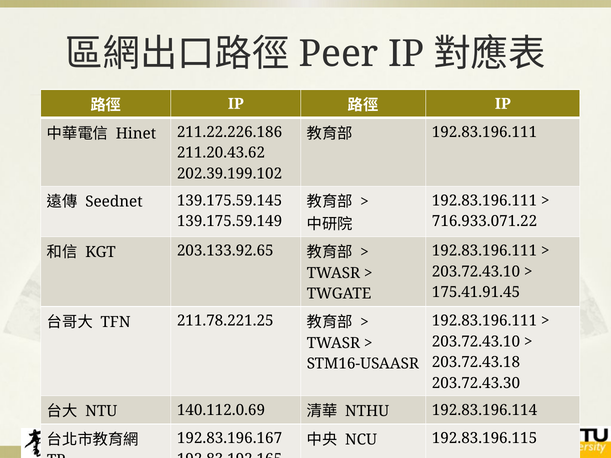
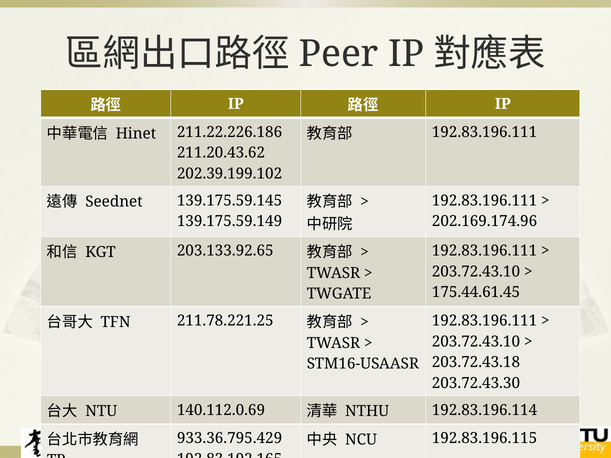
716.933.071.22: 716.933.071.22 -> 202.169.174.96
175.41.91.45: 175.41.91.45 -> 175.44.61.45
192.83.196.167: 192.83.196.167 -> 933.36.795.429
